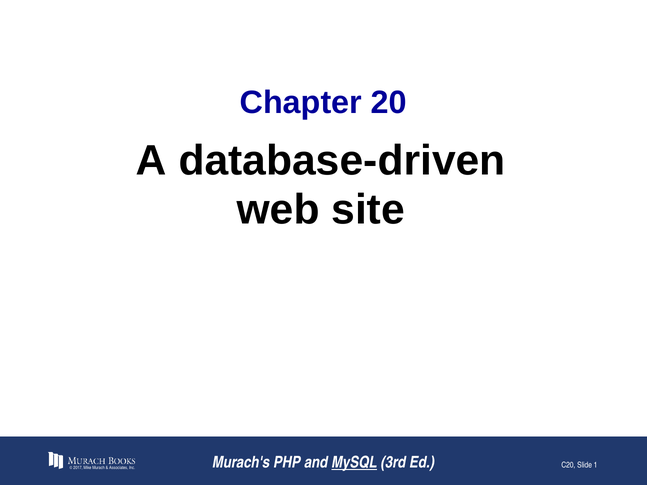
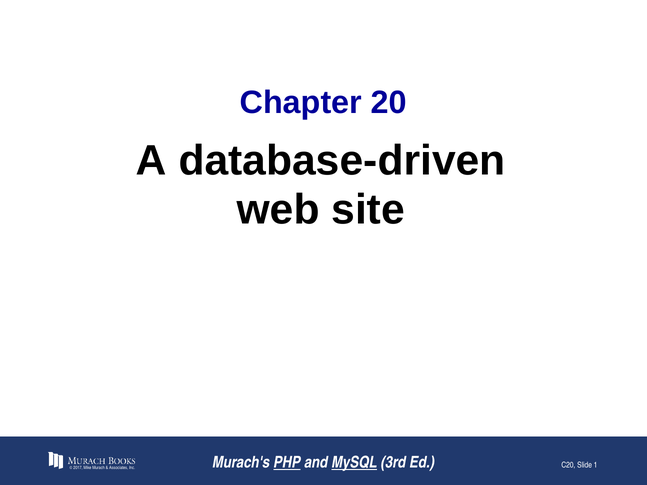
PHP underline: none -> present
